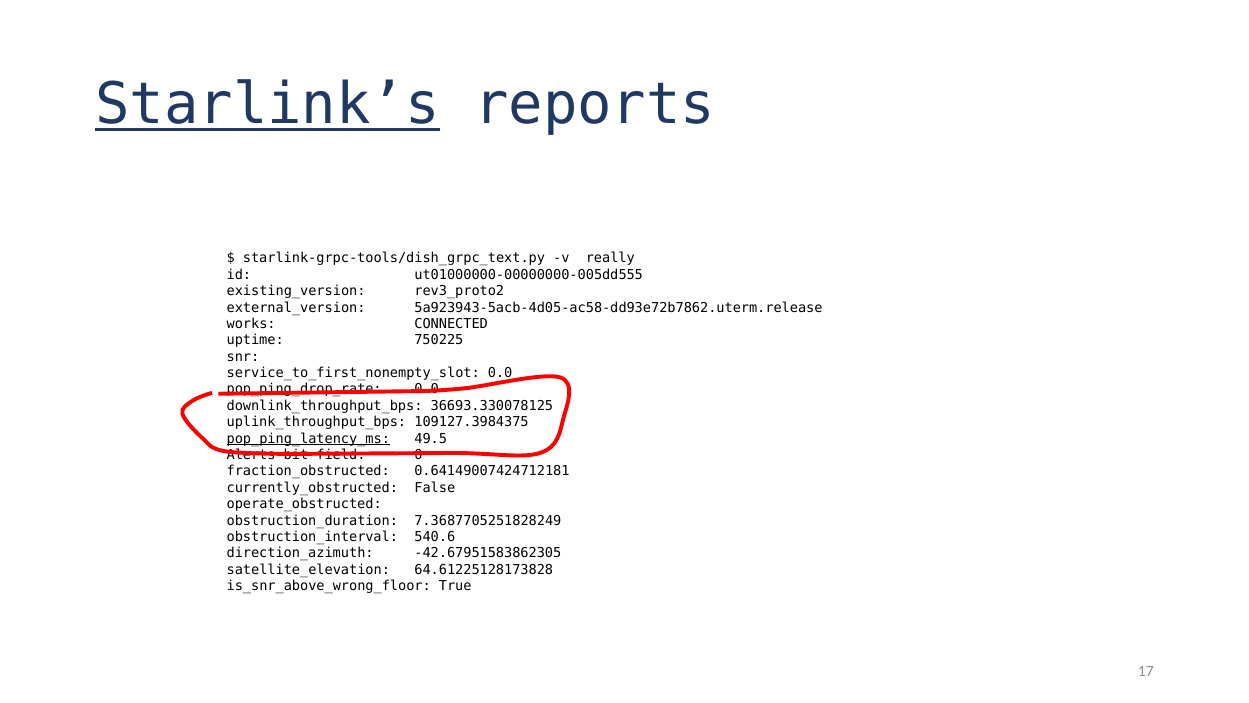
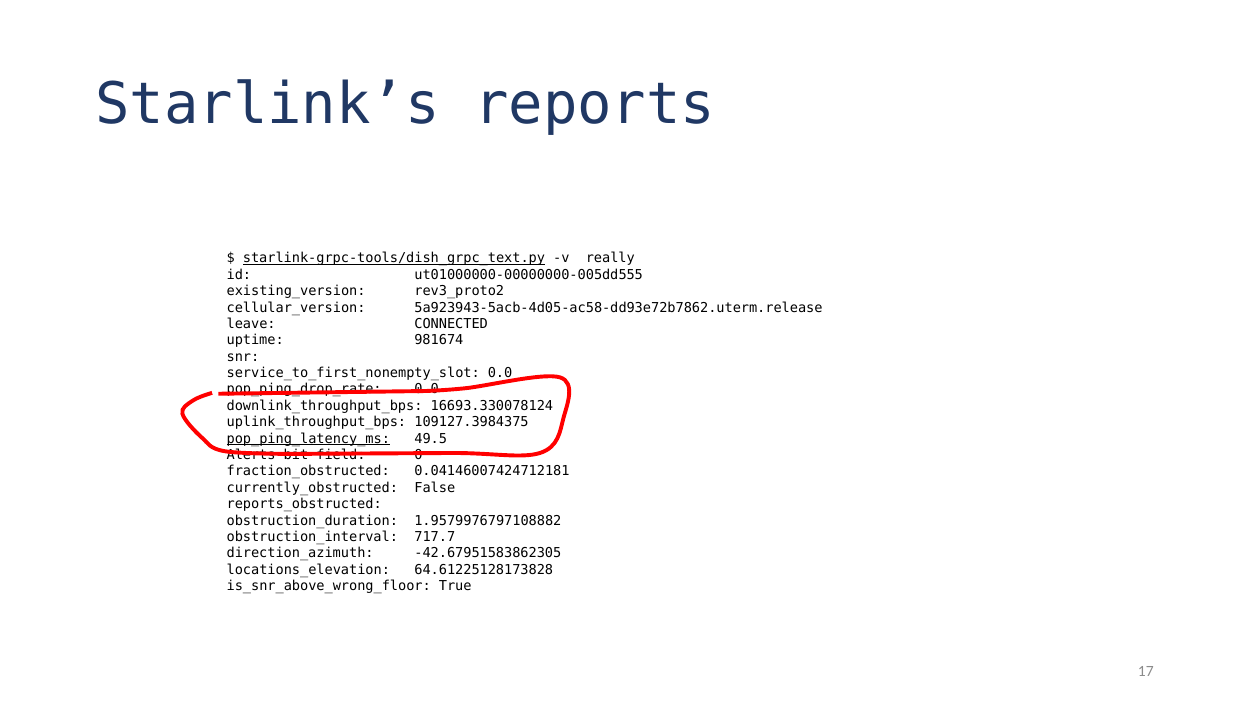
Starlink’s underline: present -> none
starlink-grpc-tools/dish_grpc_text.py underline: none -> present
external_version: external_version -> cellular_version
works: works -> leave
750225: 750225 -> 981674
36693.330078125: 36693.330078125 -> 16693.330078124
0.64149007424712181: 0.64149007424712181 -> 0.04146007424712181
operate_obstructed: operate_obstructed -> reports_obstructed
7.3687705251828249: 7.3687705251828249 -> 1.9579976797108882
540.6: 540.6 -> 717.7
satellite_elevation: satellite_elevation -> locations_elevation
